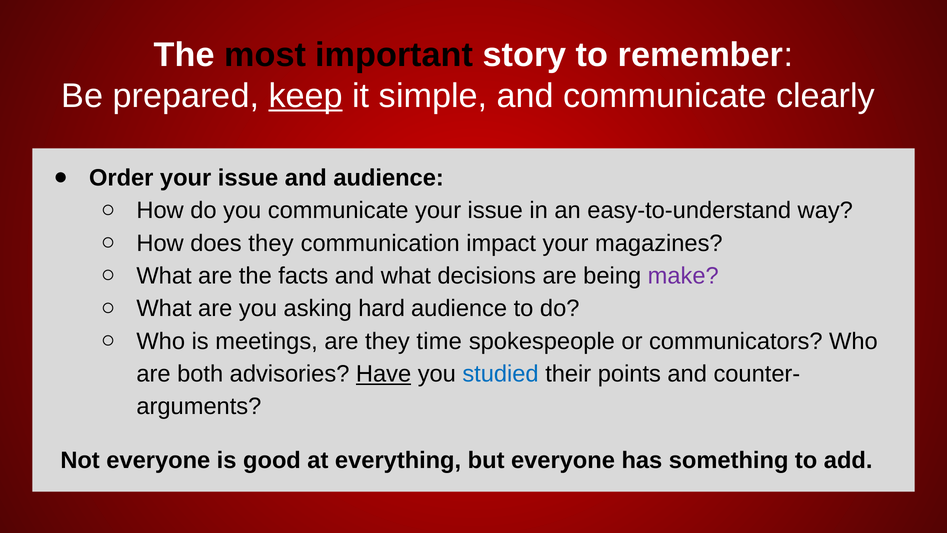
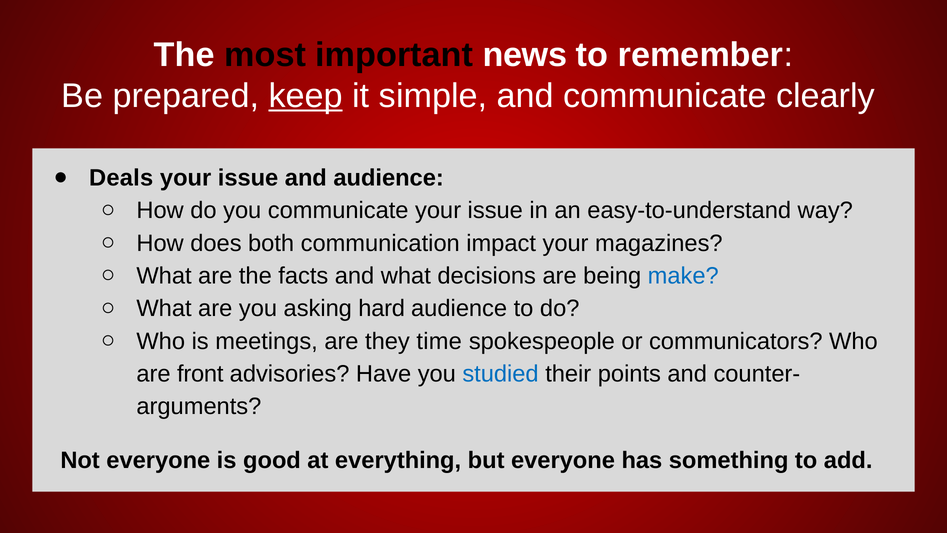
story: story -> news
Order: Order -> Deals
does they: they -> both
make colour: purple -> blue
both: both -> front
Have underline: present -> none
